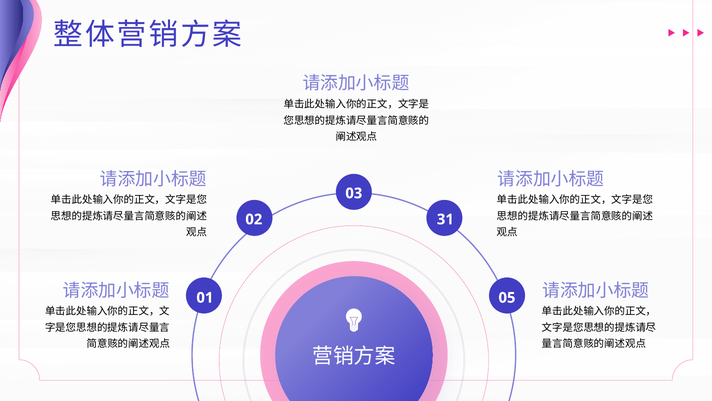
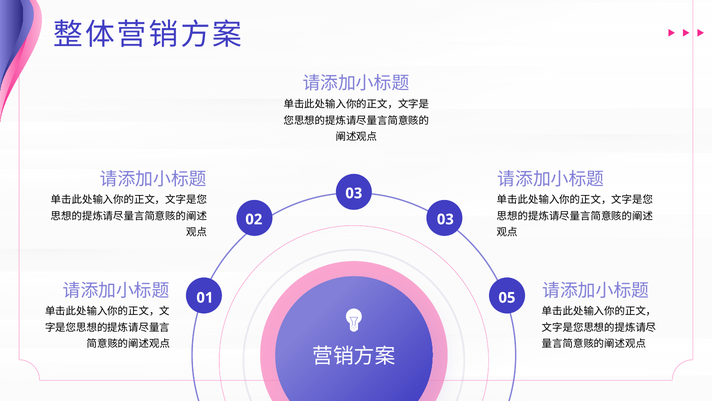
02 31: 31 -> 03
